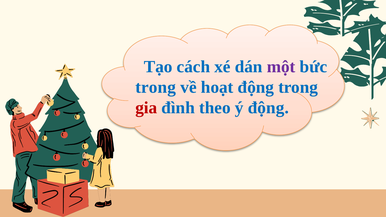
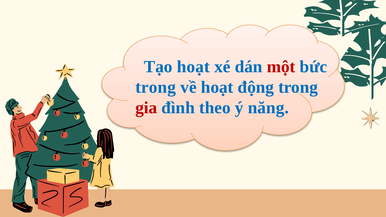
Tạo cách: cách -> hoạt
một colour: purple -> red
ý động: động -> năng
